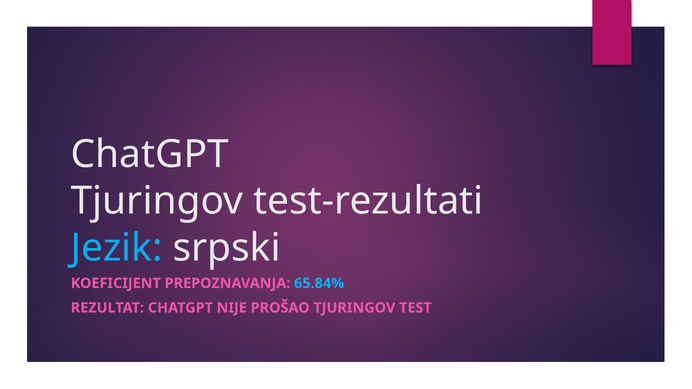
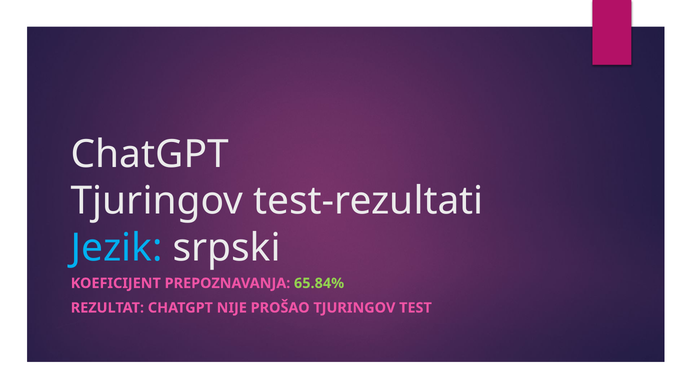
65.84% colour: light blue -> light green
